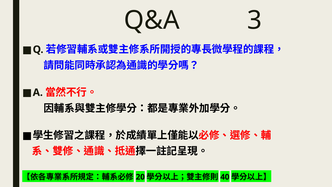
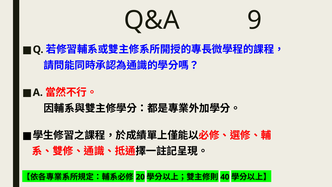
3: 3 -> 9
